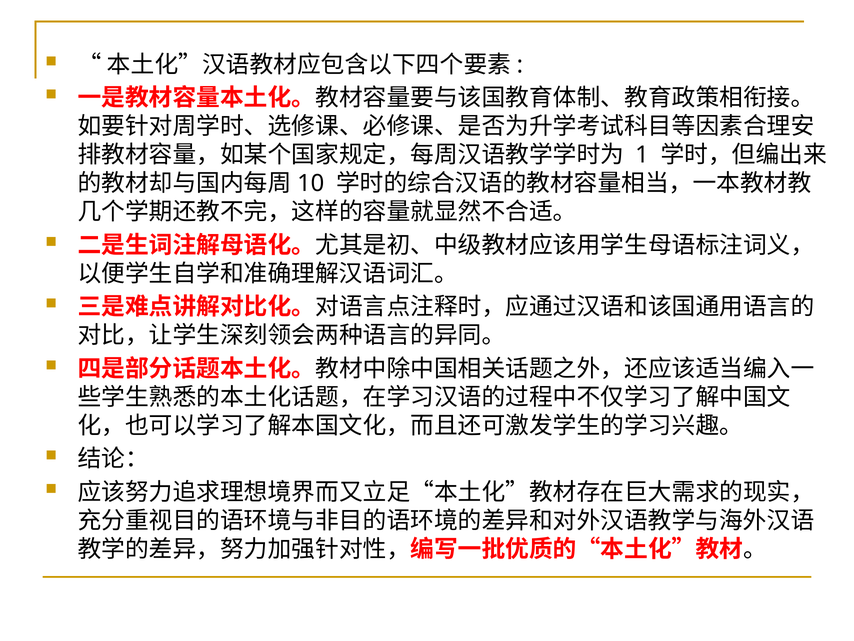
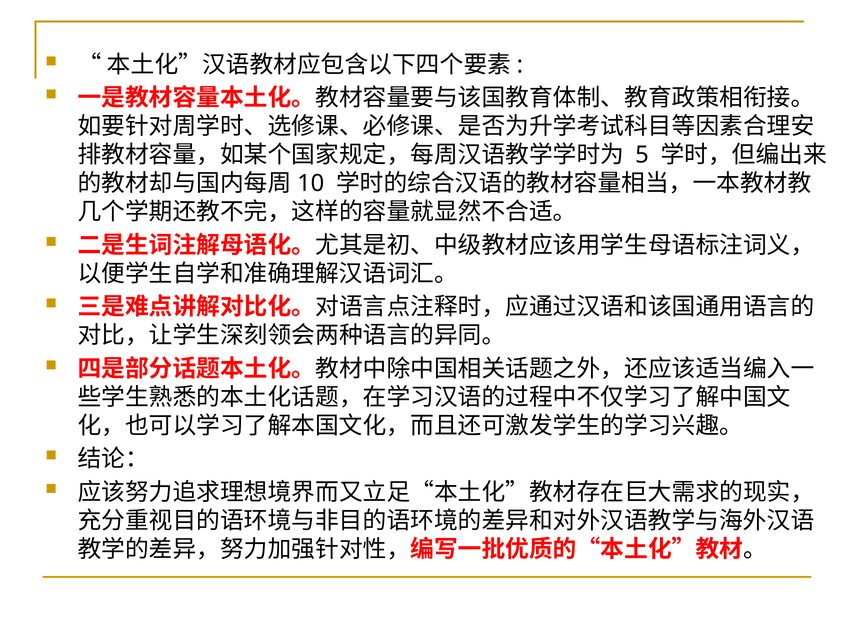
1: 1 -> 5
